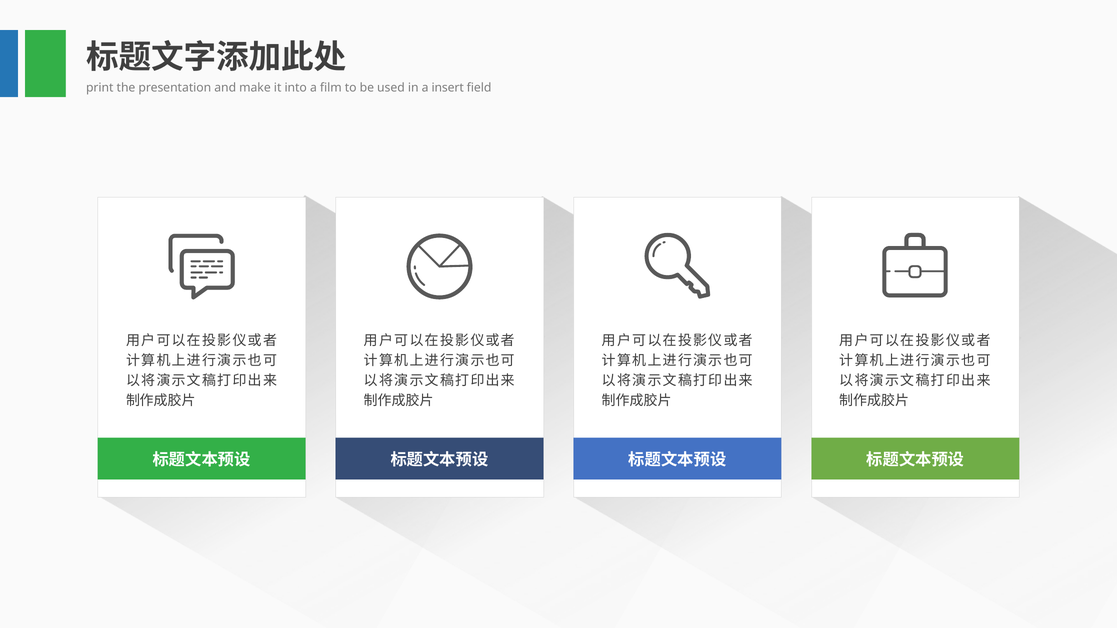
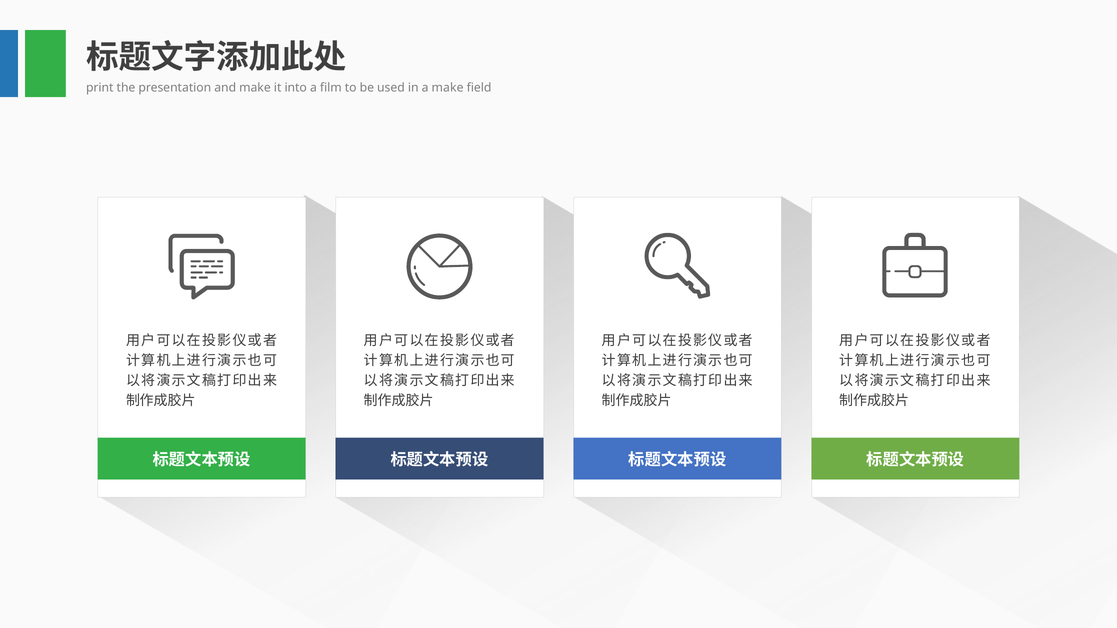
a insert: insert -> make
